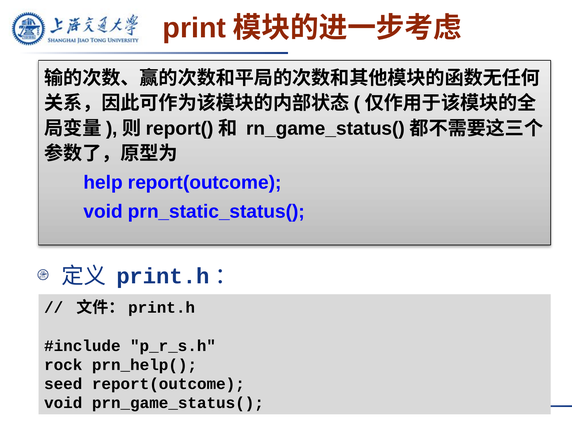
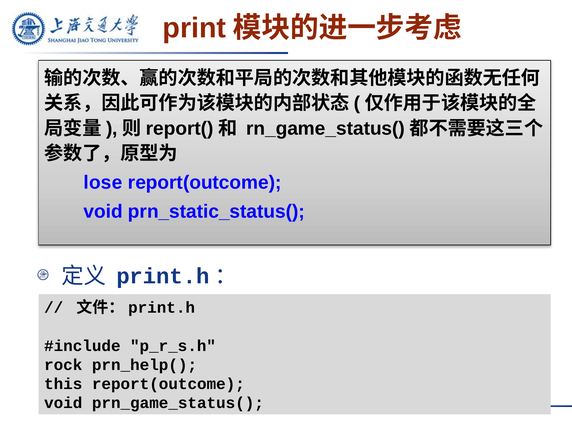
help: help -> lose
seed: seed -> this
